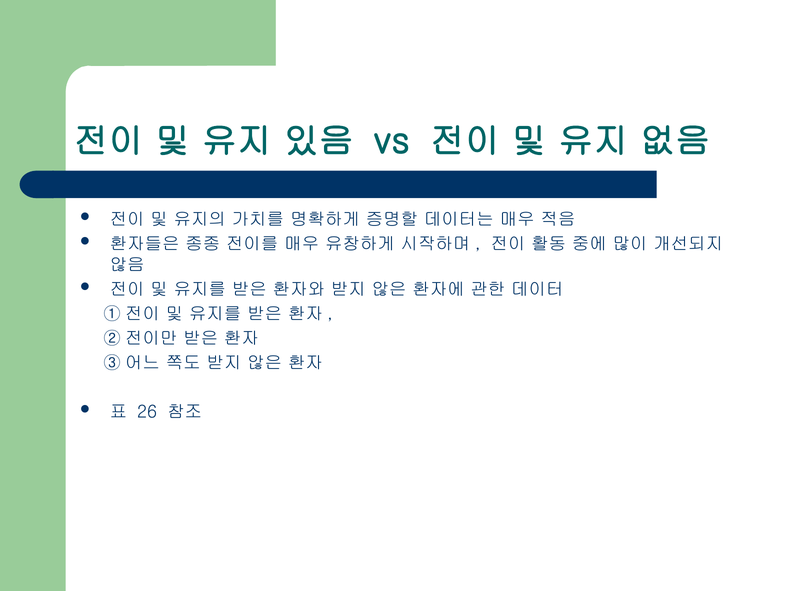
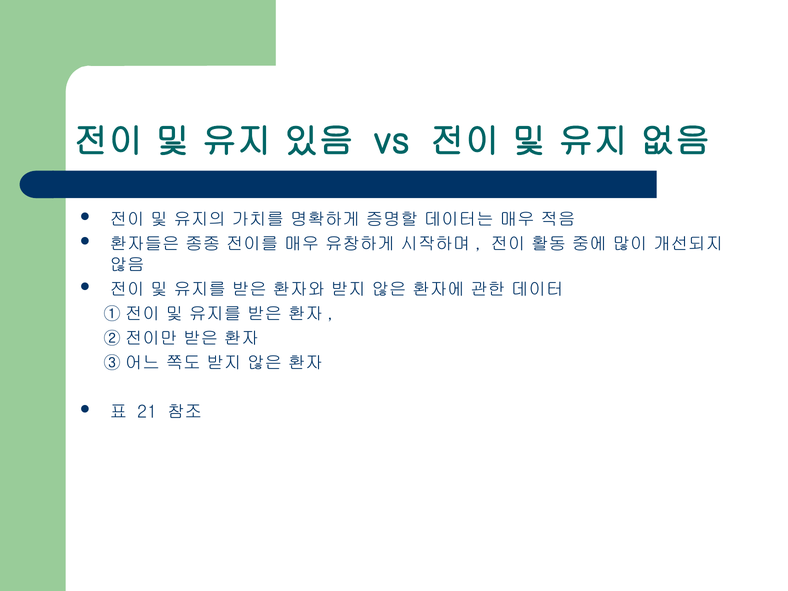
26: 26 -> 21
